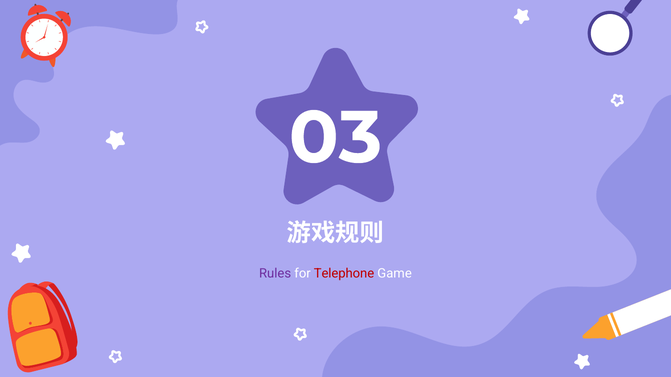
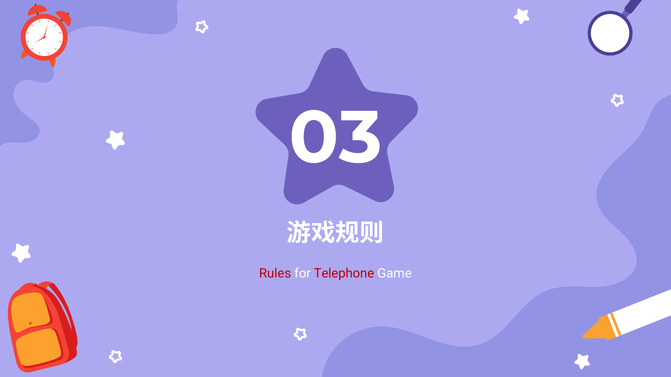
Rules colour: purple -> red
